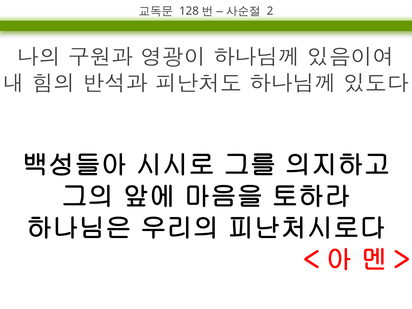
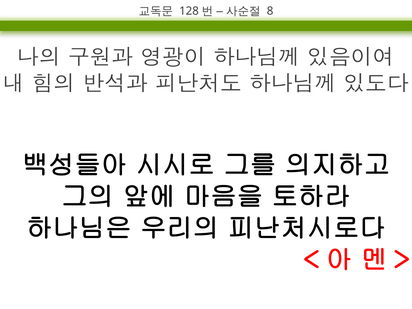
2: 2 -> 8
